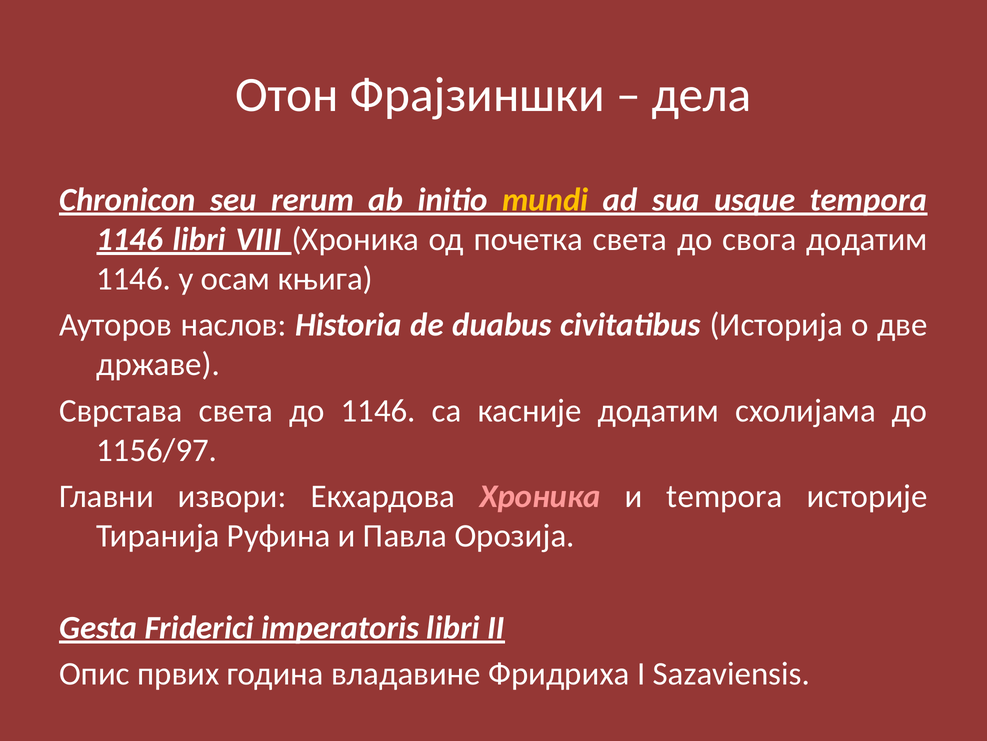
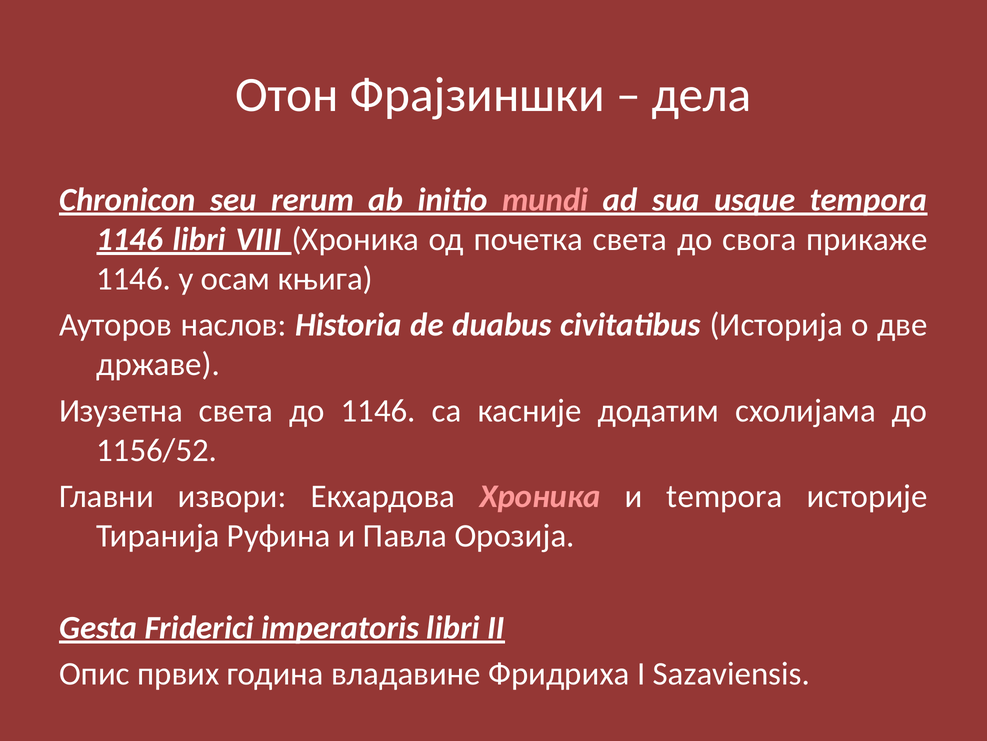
mundi colour: yellow -> pink
свога додатим: додатим -> прикаже
Сврстава: Сврстава -> Изузетна
1156/97: 1156/97 -> 1156/52
